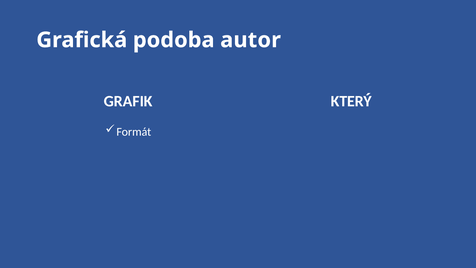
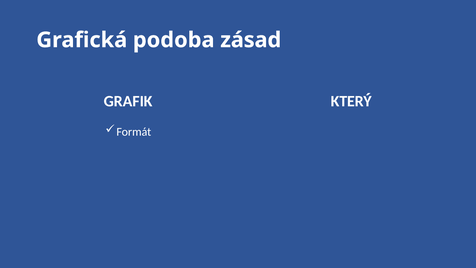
autor: autor -> zásad
